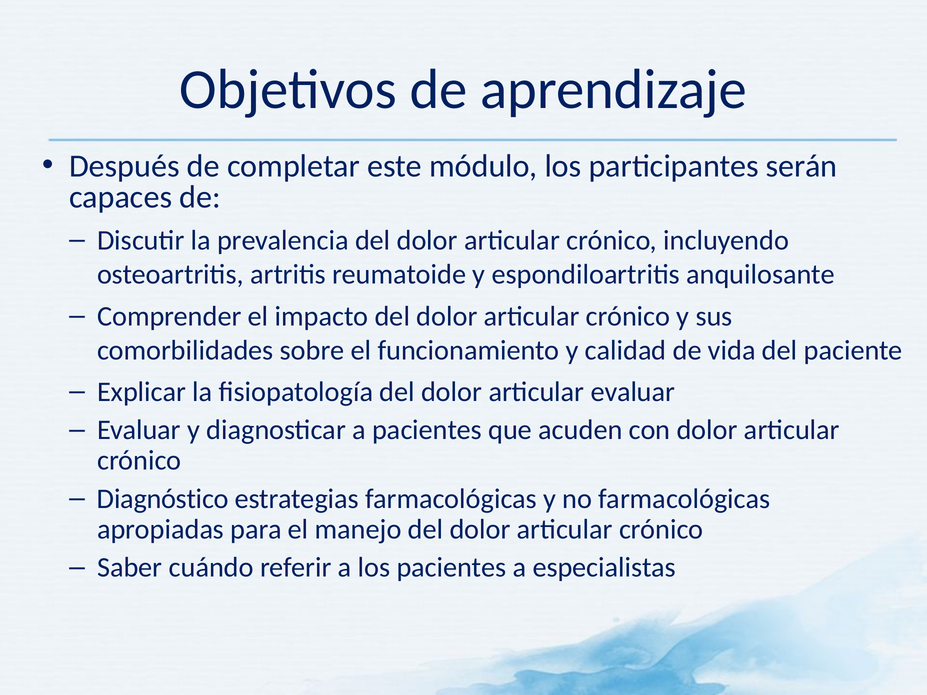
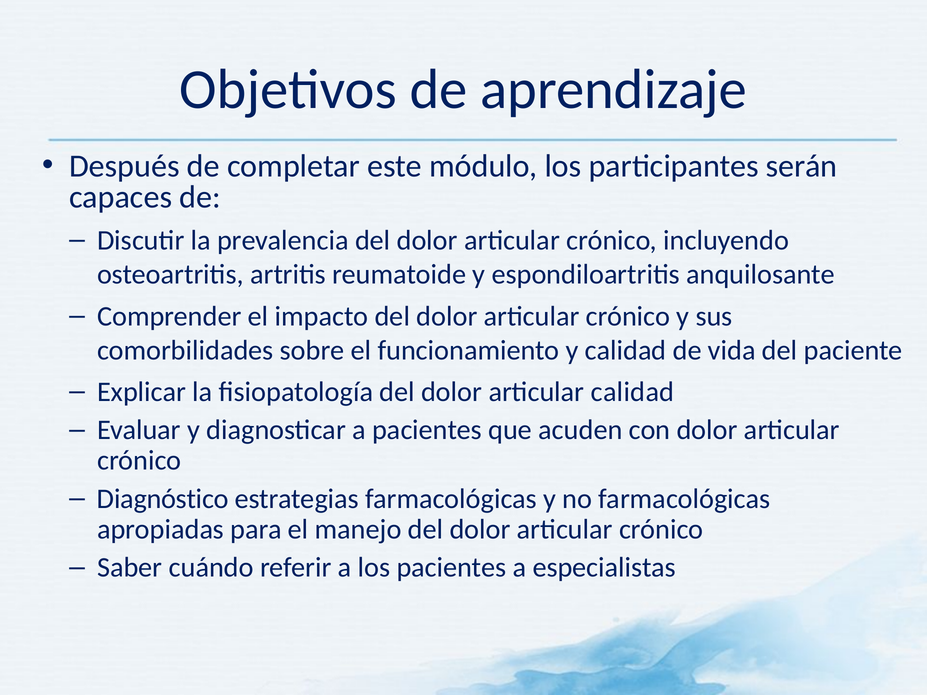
articular evaluar: evaluar -> calidad
